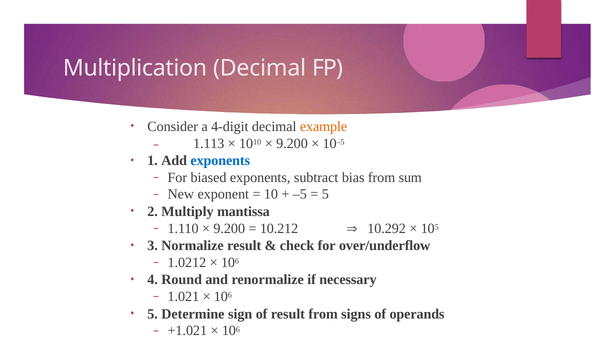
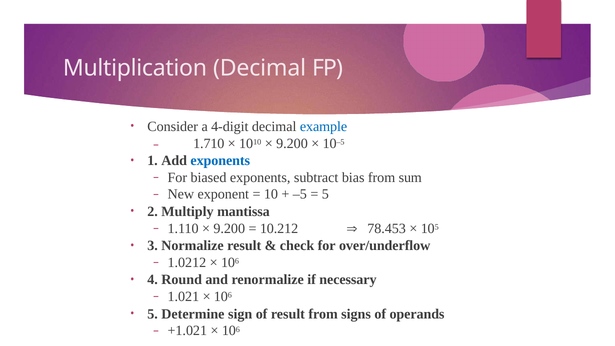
example colour: orange -> blue
1.113: 1.113 -> 1.710
10.292: 10.292 -> 78.453
